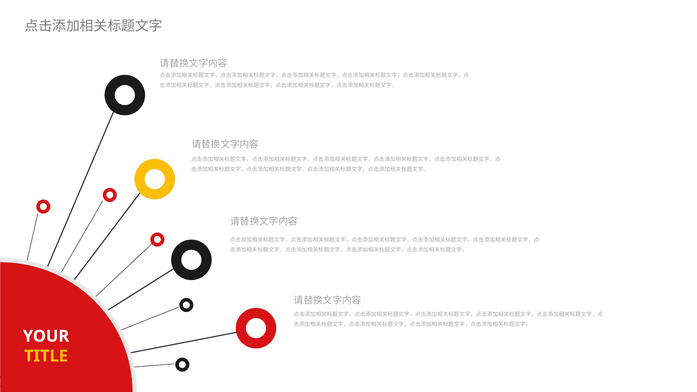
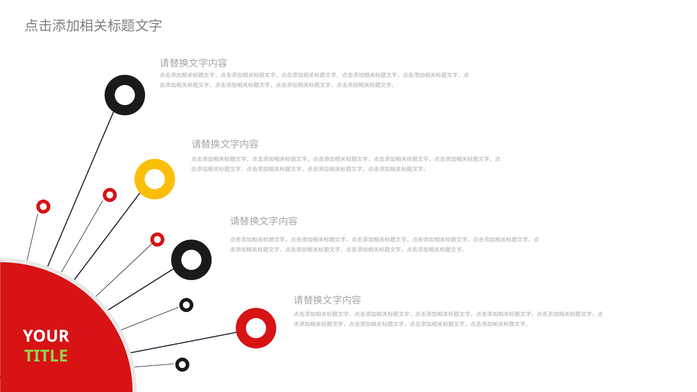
TITLE colour: yellow -> light green
